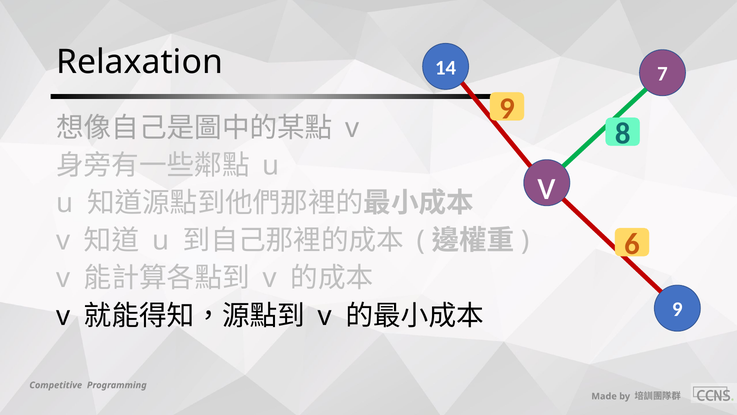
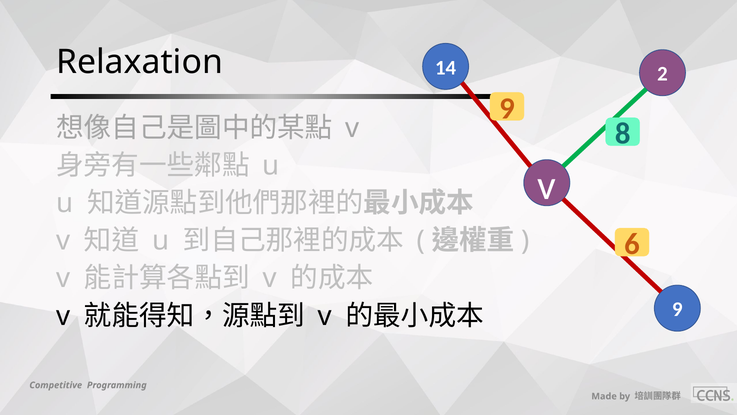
7: 7 -> 2
